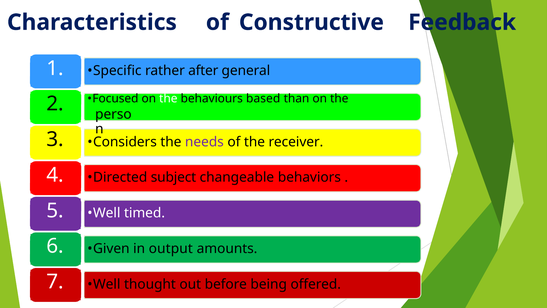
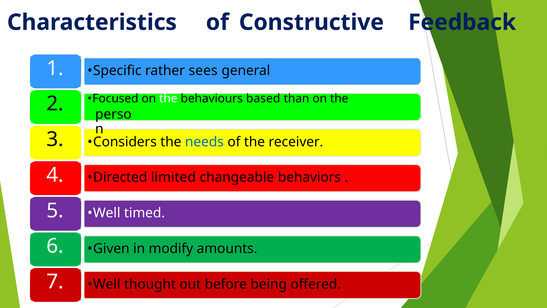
after: after -> sees
needs colour: purple -> blue
subject: subject -> limited
output: output -> modify
